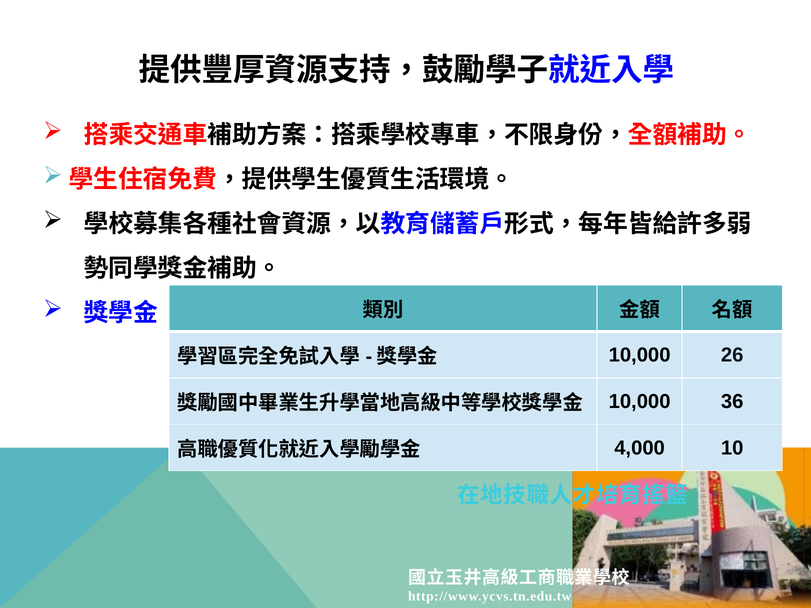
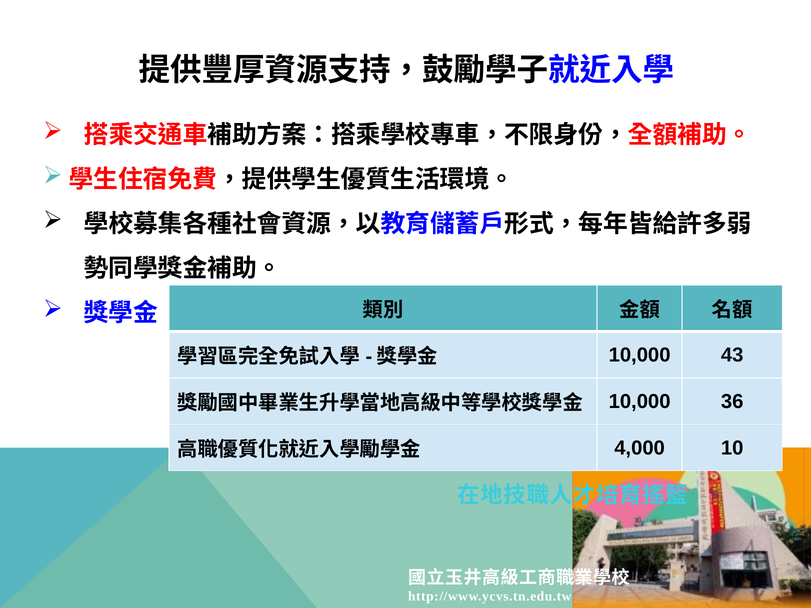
26: 26 -> 43
